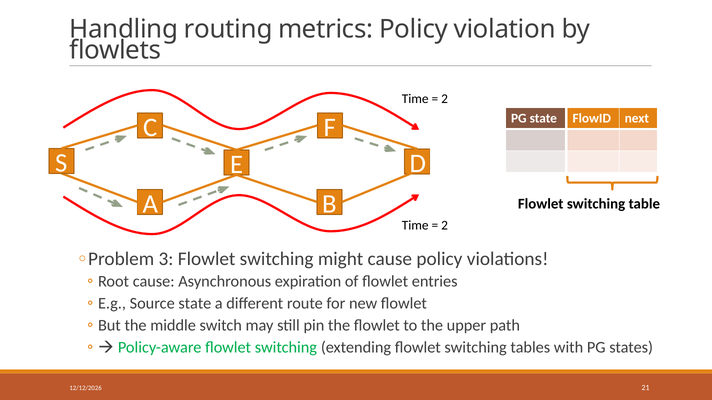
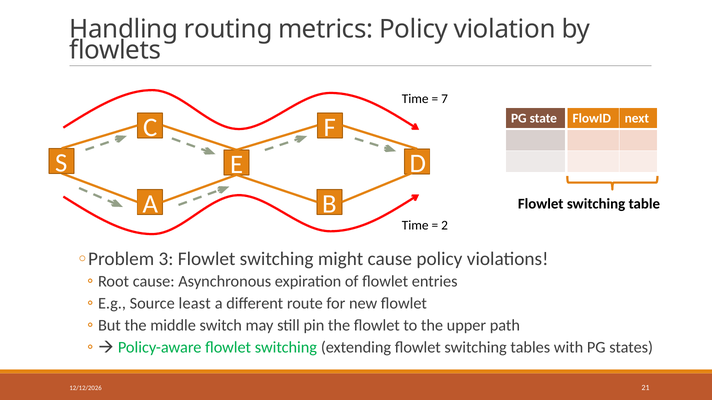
2 at (445, 99): 2 -> 7
Source state: state -> least
